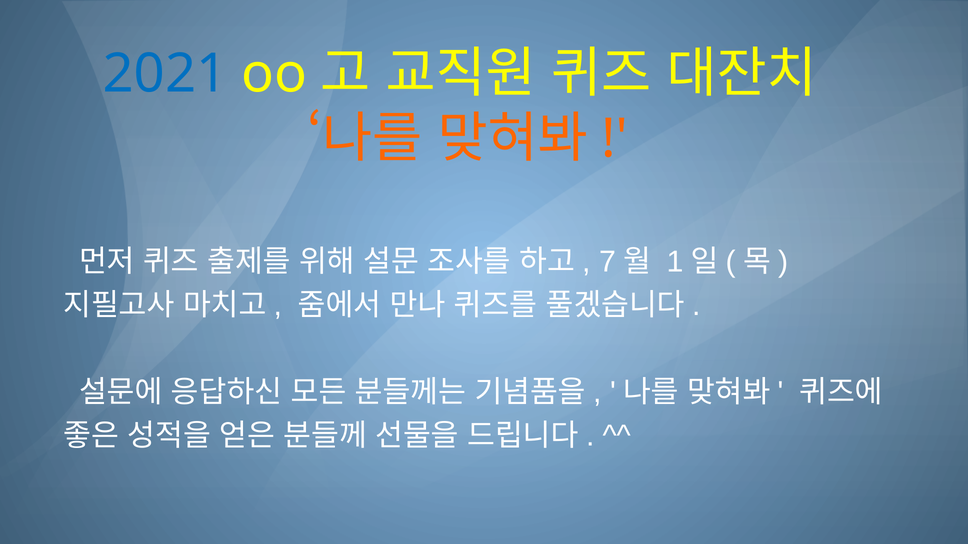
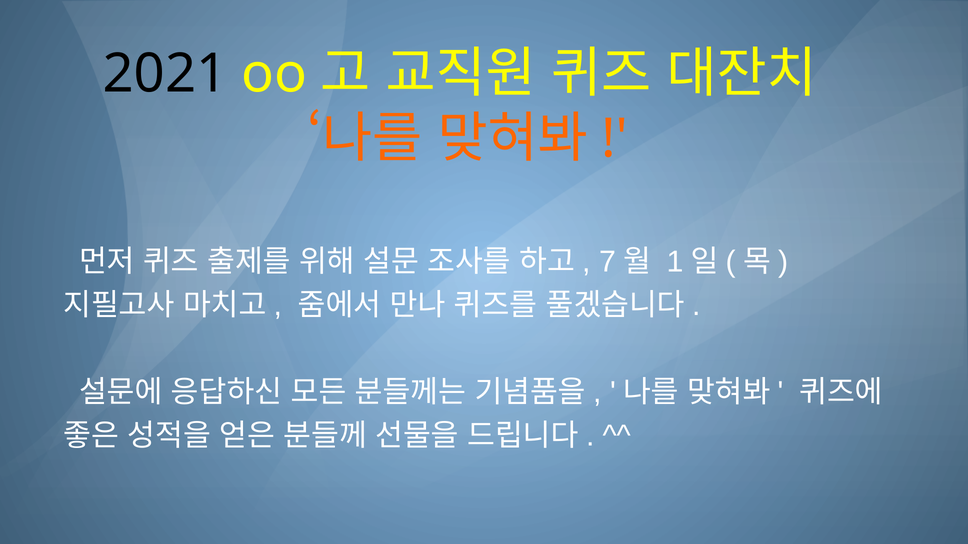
2021 colour: blue -> black
